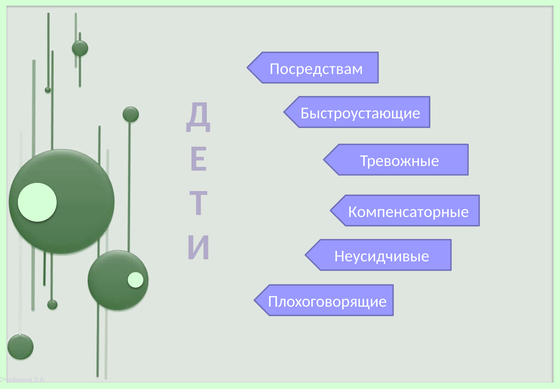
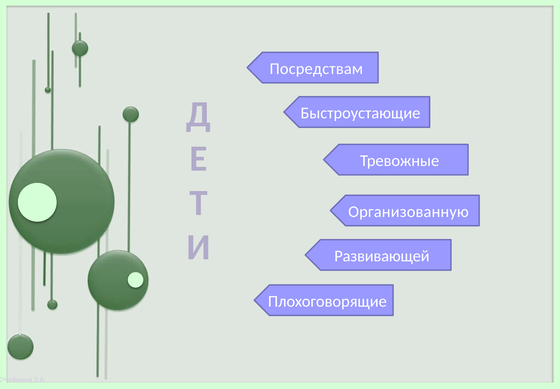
Компенсаторные: Компенсаторные -> Организованную
Неусидчивые: Неусидчивые -> Развивающей
